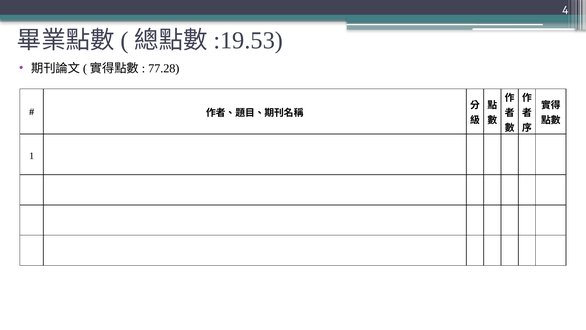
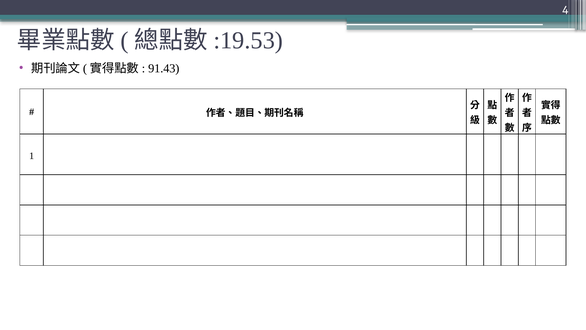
77.28: 77.28 -> 91.43
